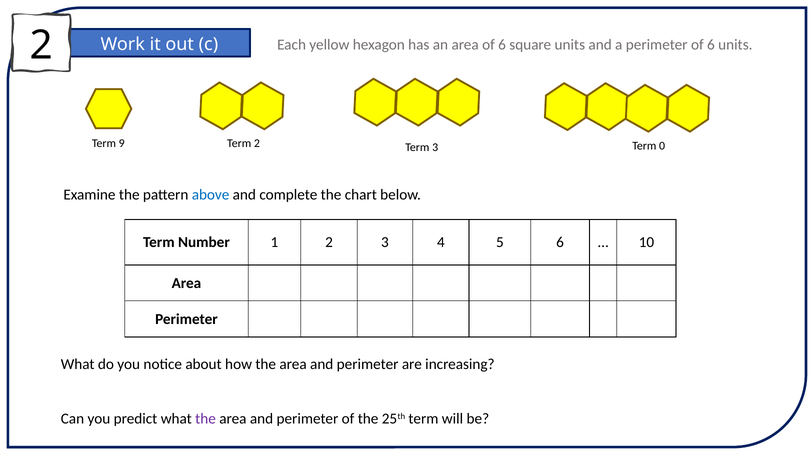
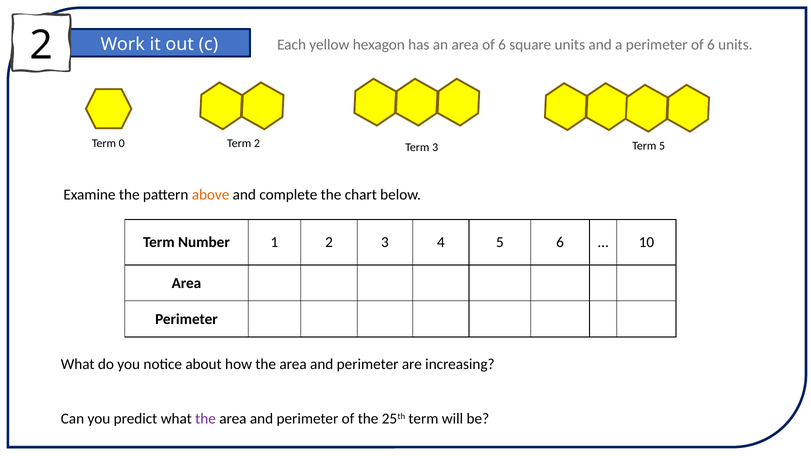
9: 9 -> 0
Term 0: 0 -> 5
above colour: blue -> orange
